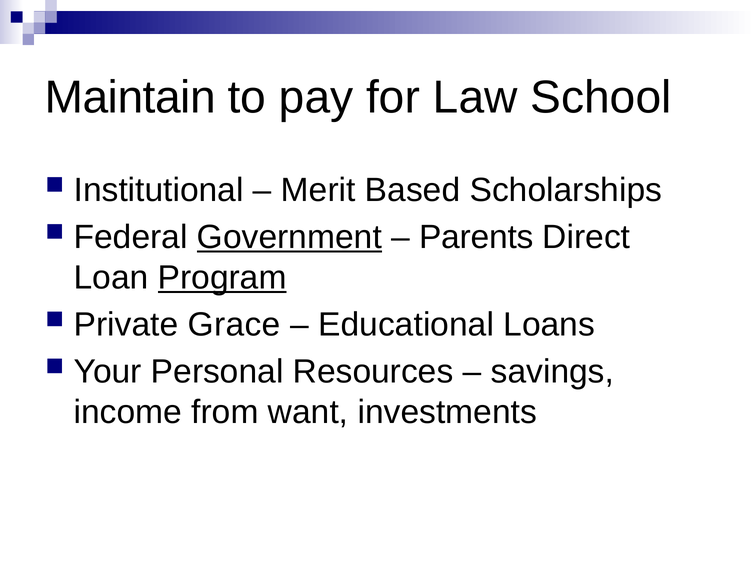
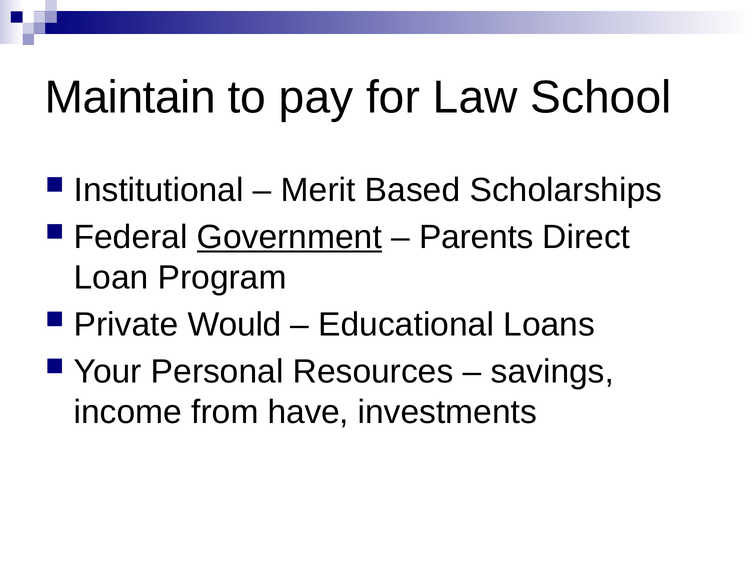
Program underline: present -> none
Grace: Grace -> Would
want: want -> have
